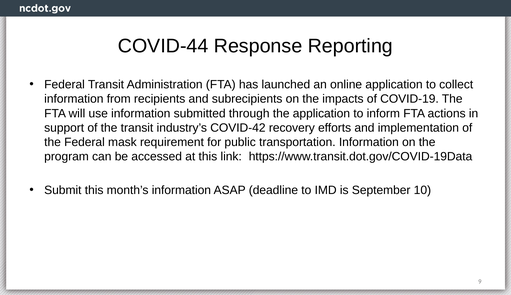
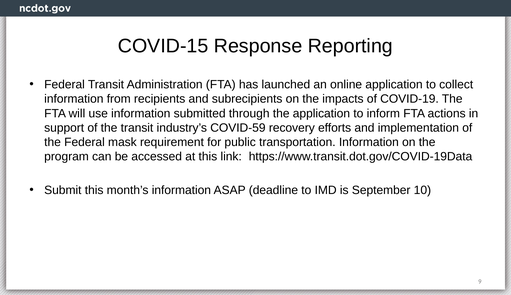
COVID-44: COVID-44 -> COVID-15
COVID-42: COVID-42 -> COVID-59
